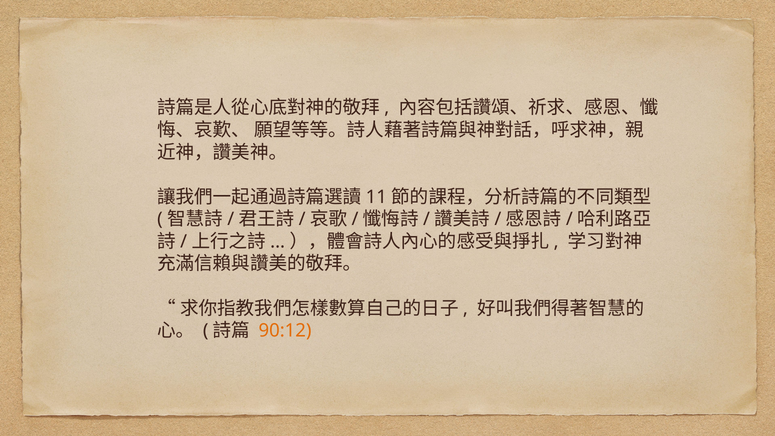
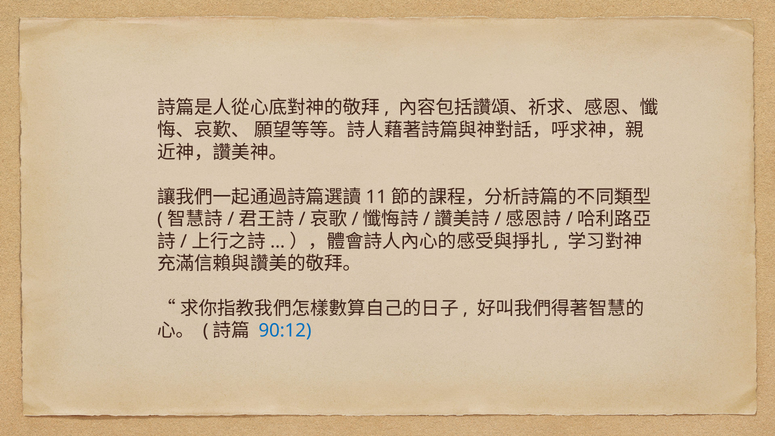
90:12 colour: orange -> blue
